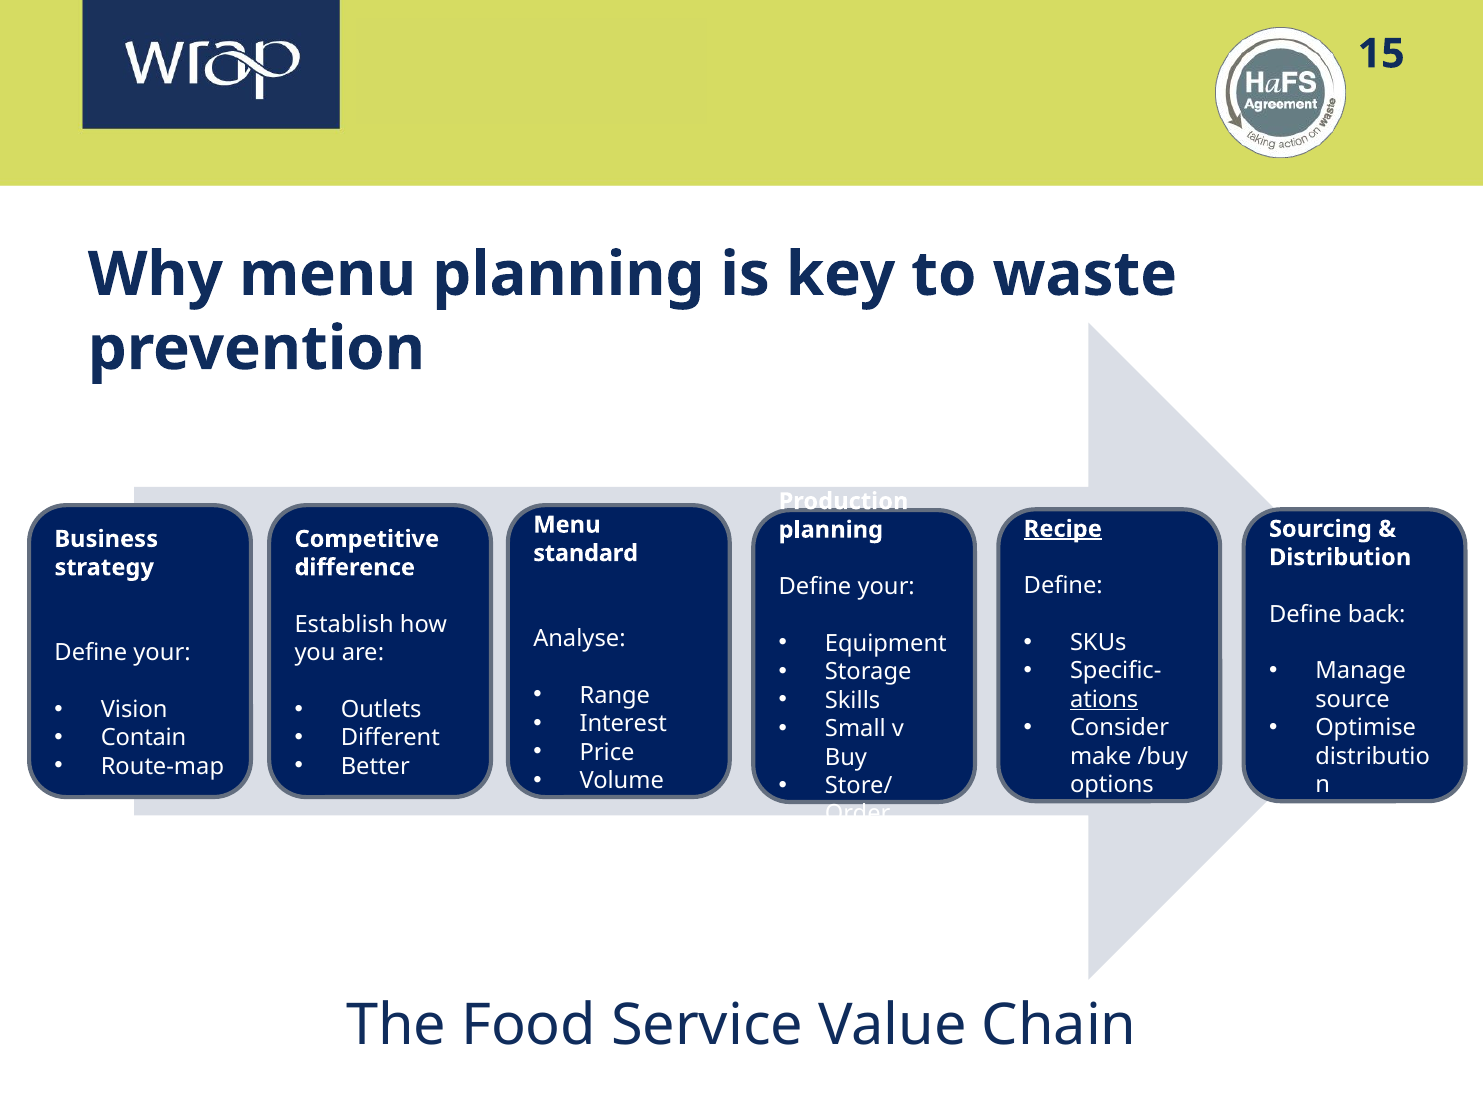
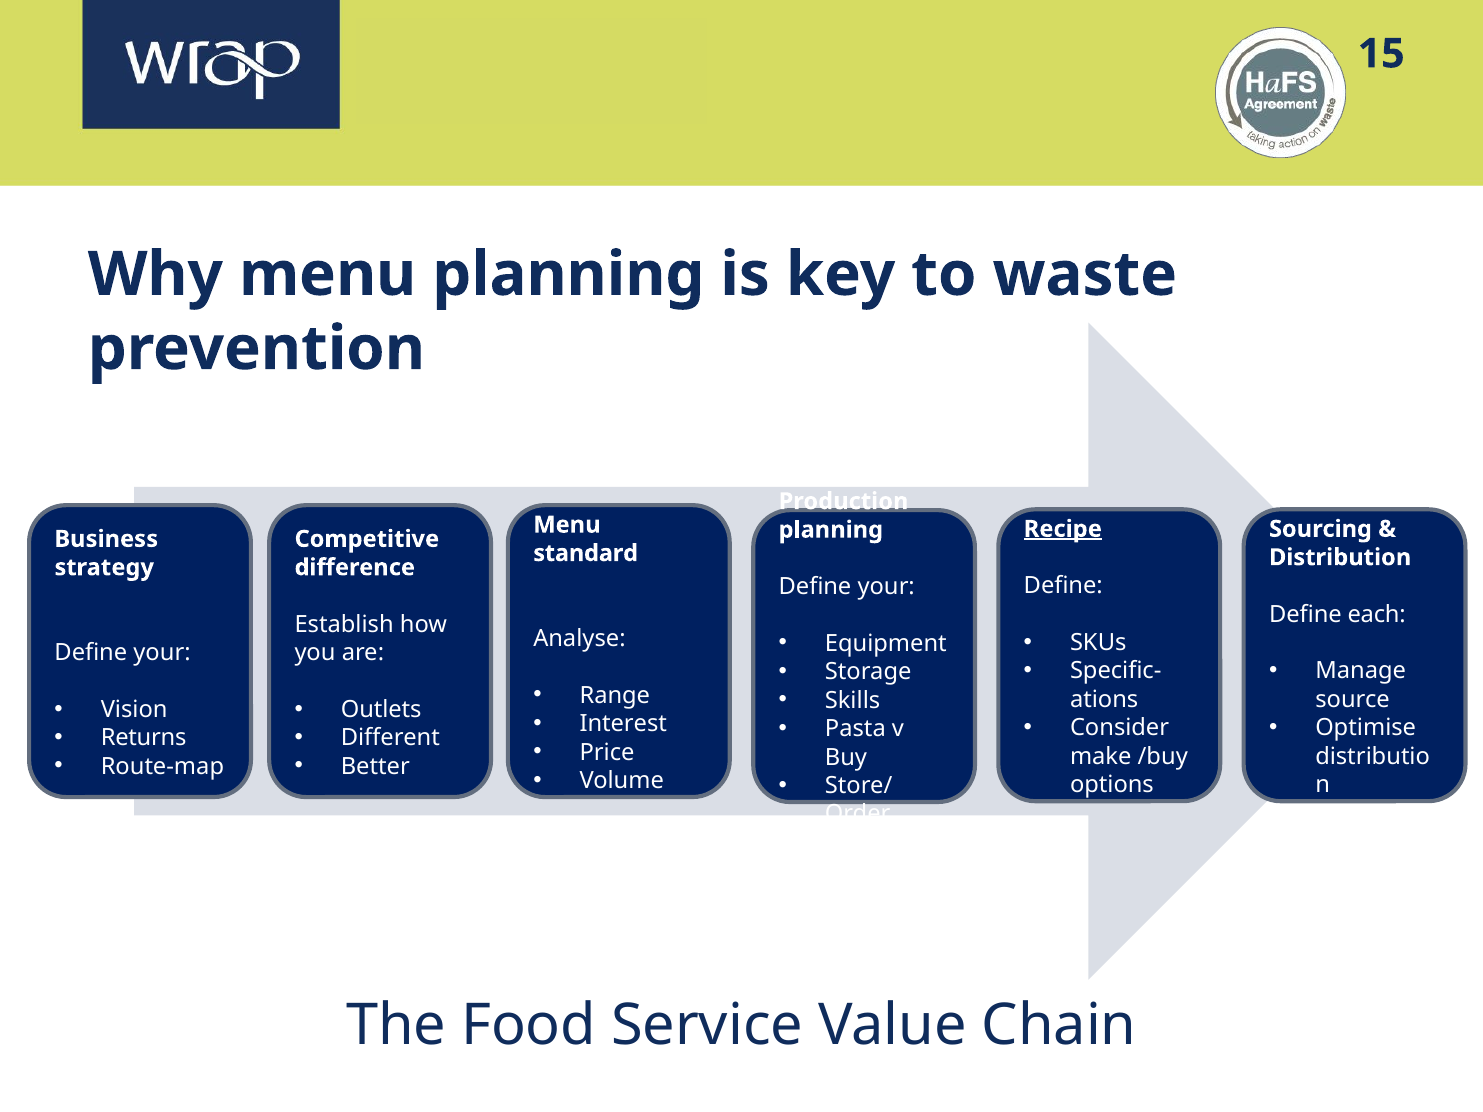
back: back -> each
ations underline: present -> none
Small: Small -> Pasta
Contain: Contain -> Returns
